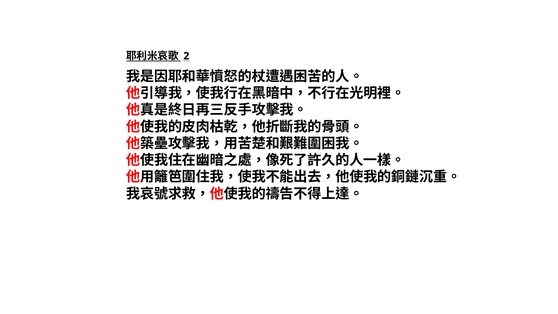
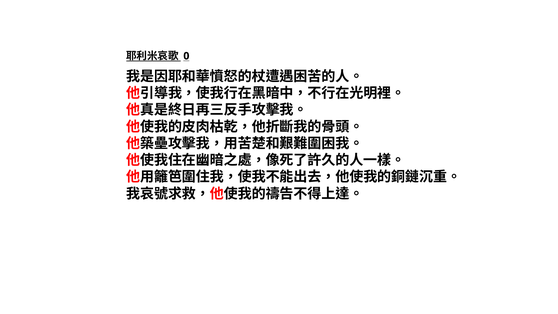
2: 2 -> 0
